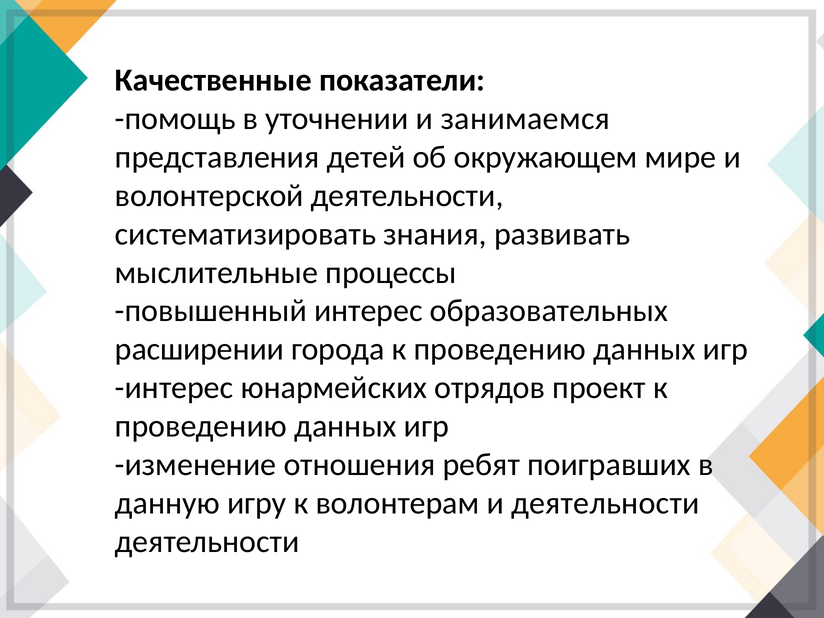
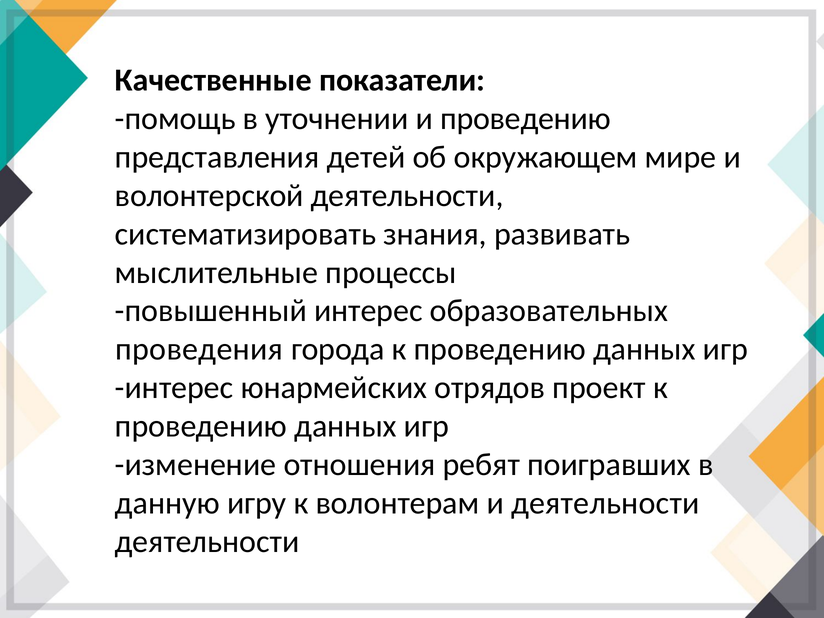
и занимаемся: занимаемся -> проведению
расширении: расширении -> проведения
